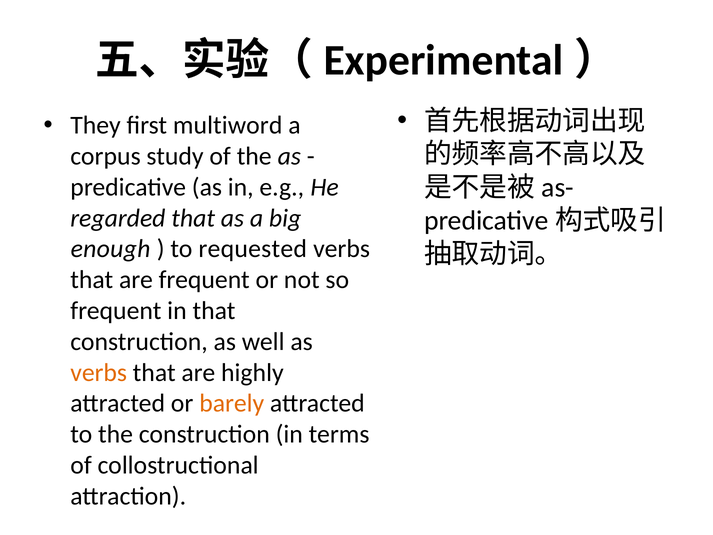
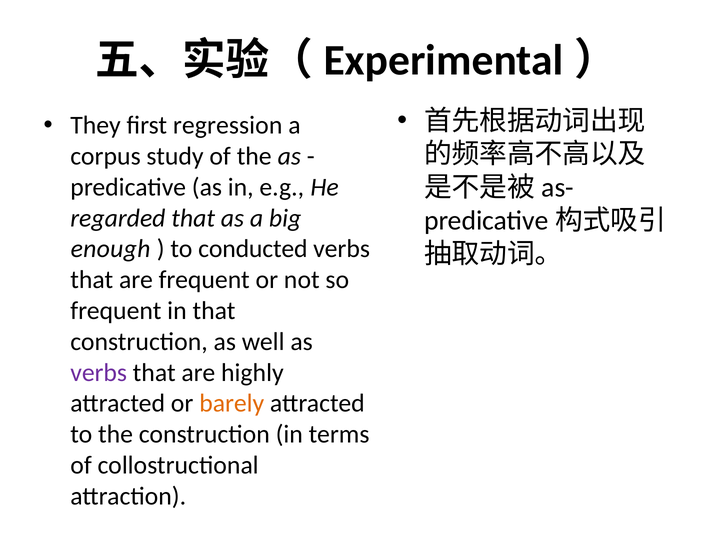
multiword: multiword -> regression
requested: requested -> conducted
verbs at (99, 372) colour: orange -> purple
